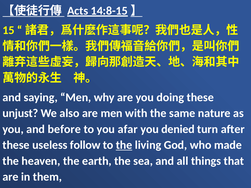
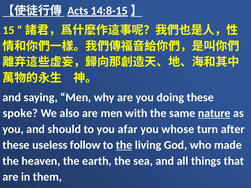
unjust: unjust -> spoke
nature underline: none -> present
before: before -> should
denied: denied -> whose
